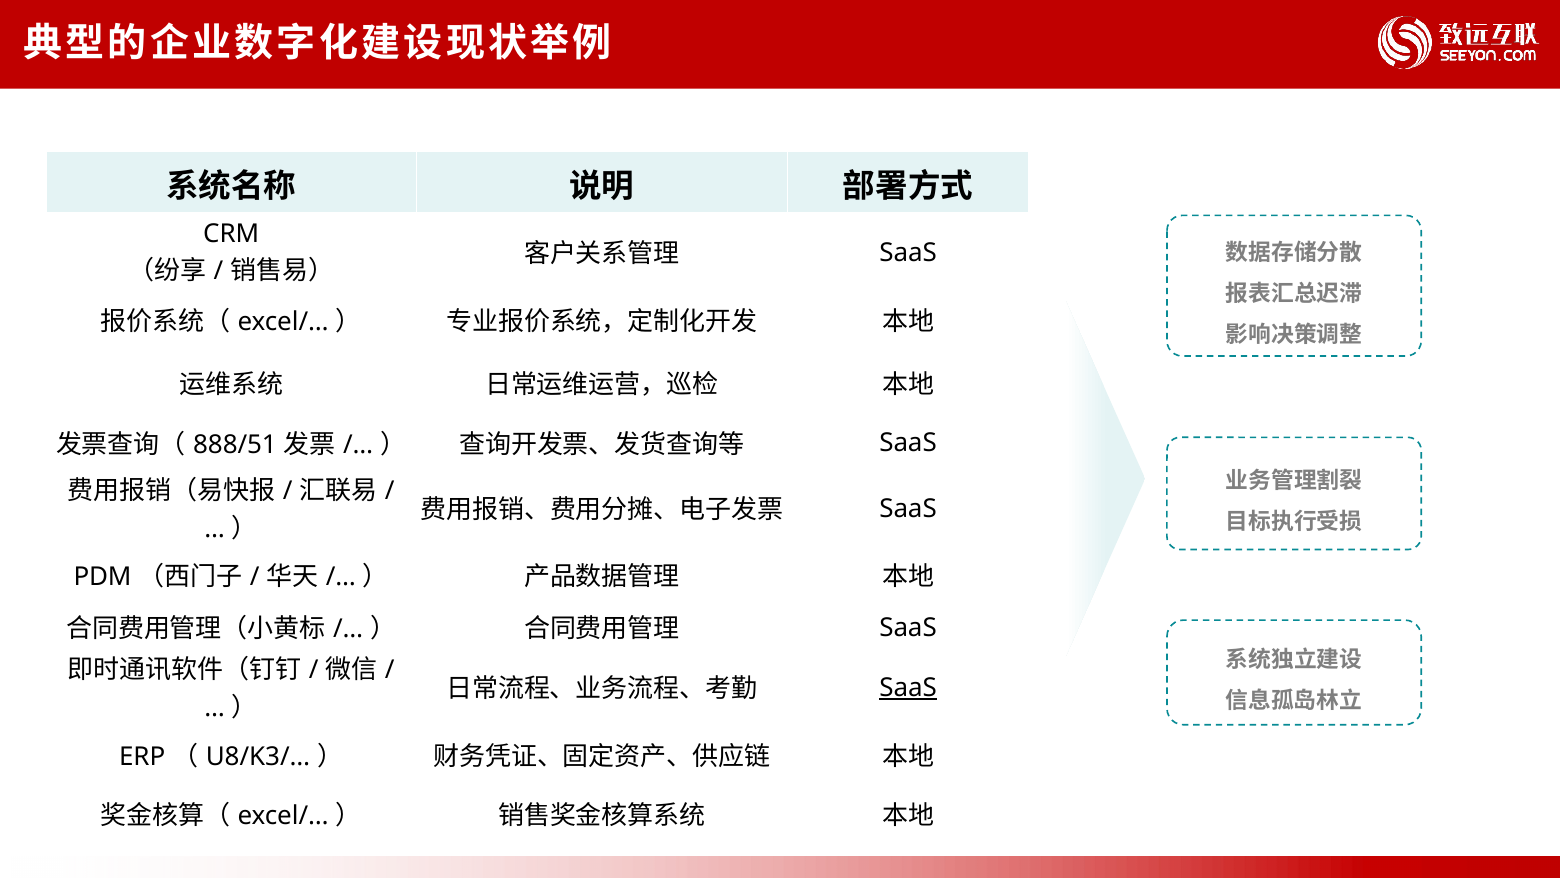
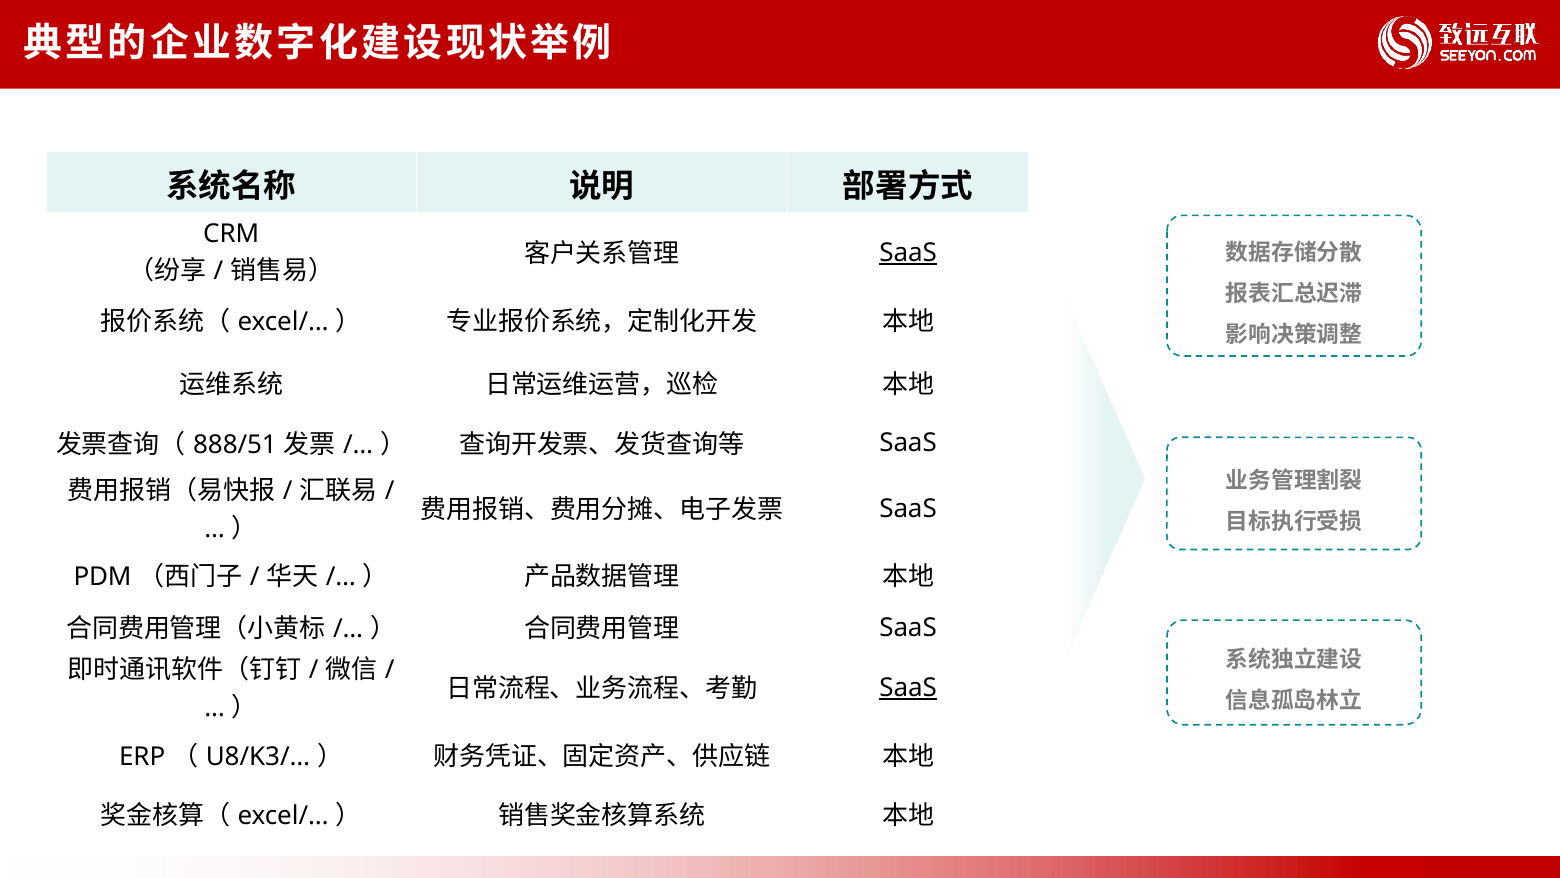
SaaS at (908, 252) underline: none -> present
